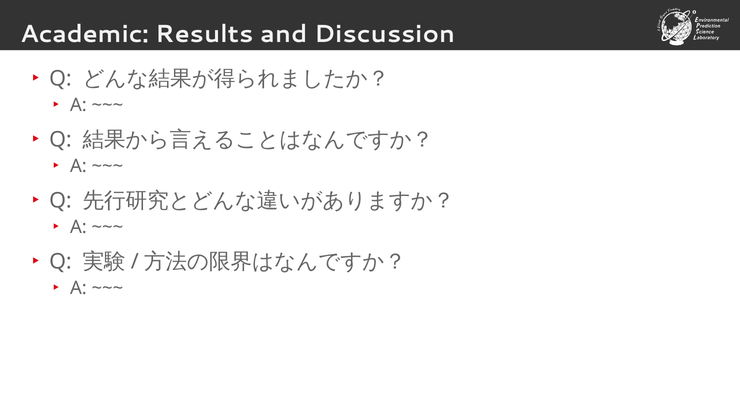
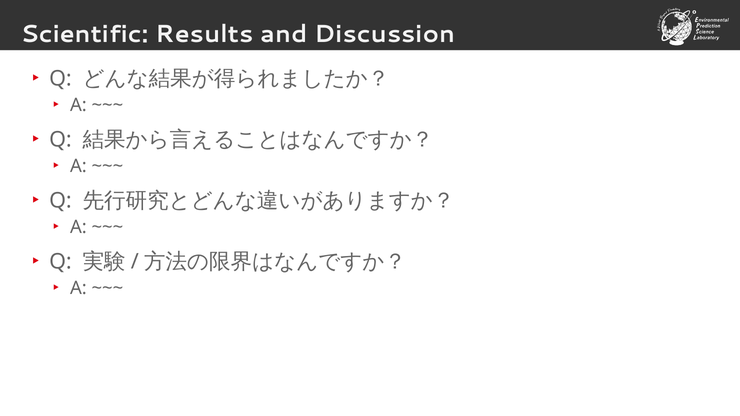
Academic: Academic -> Scientific
